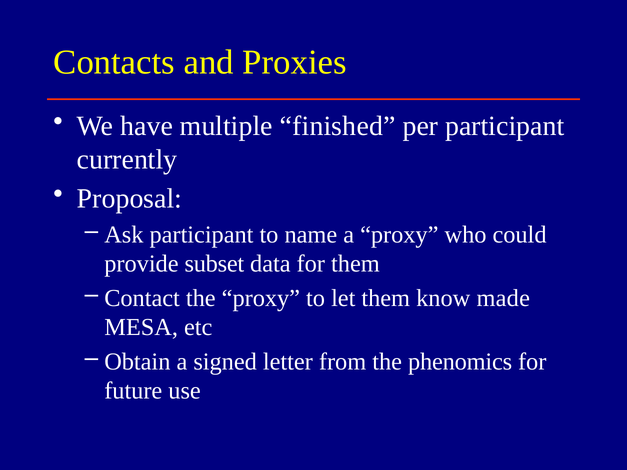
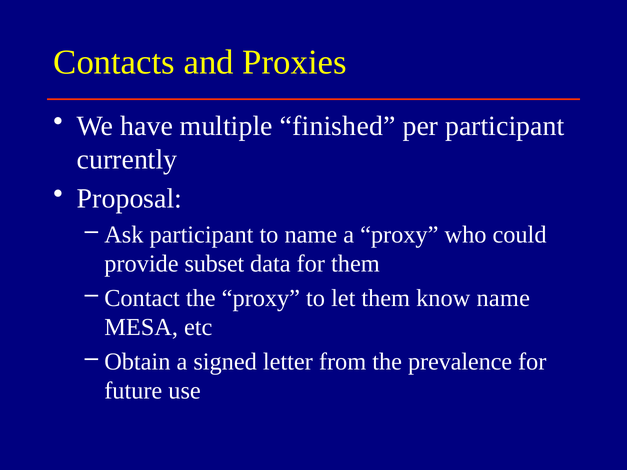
know made: made -> name
phenomics: phenomics -> prevalence
